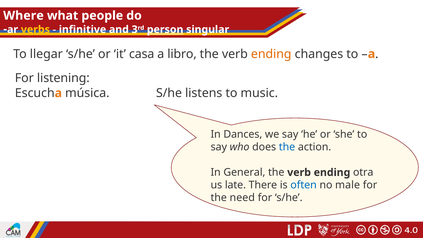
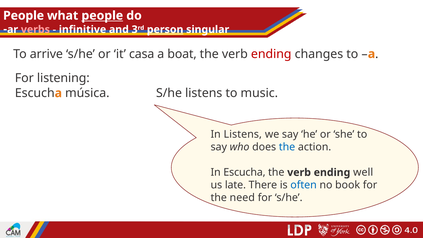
Where at (23, 16): Where -> People
people at (102, 16) underline: none -> present
verbs colour: yellow -> pink
llegar: llegar -> arrive
libro: libro -> boat
ending at (271, 54) colour: orange -> red
In Dances: Dances -> Listens
General: General -> Escucha
otra: otra -> well
male: male -> book
